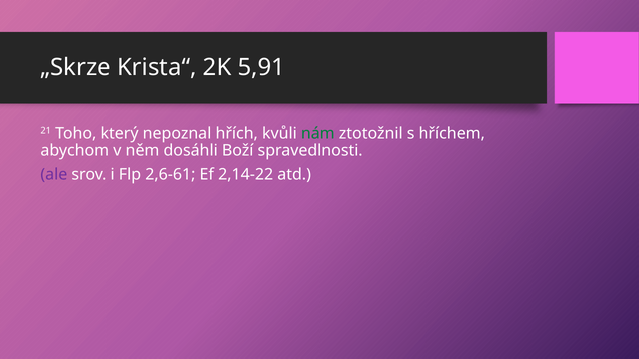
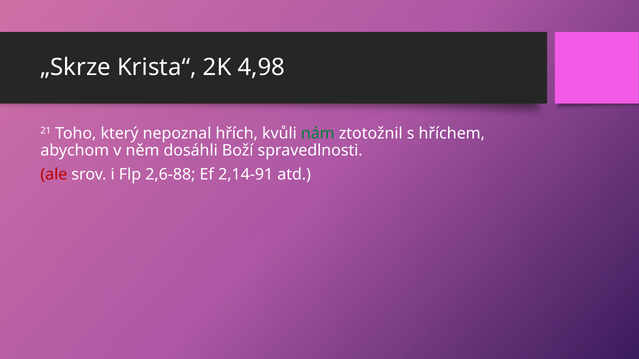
5,91: 5,91 -> 4,98
ale colour: purple -> red
2,6-61: 2,6-61 -> 2,6-88
2,14-22: 2,14-22 -> 2,14-91
